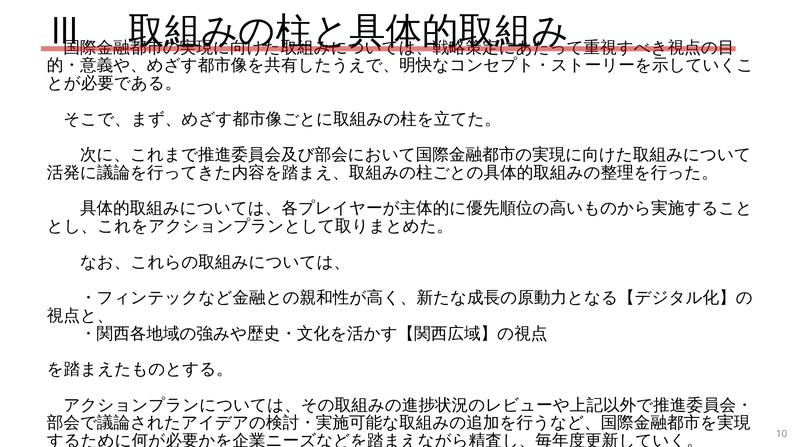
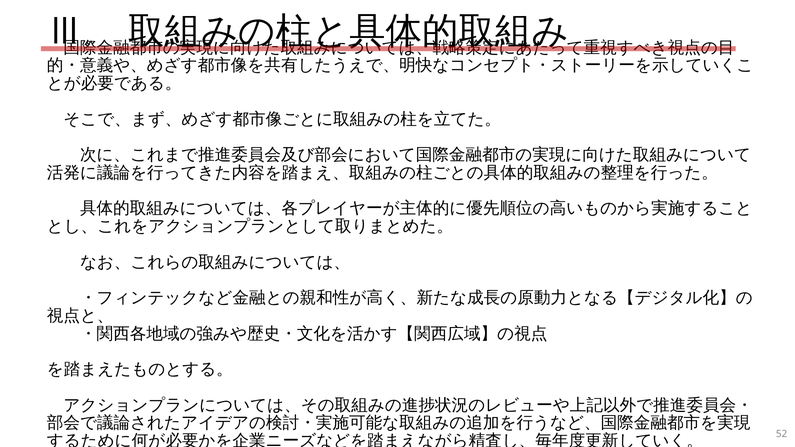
10: 10 -> 52
